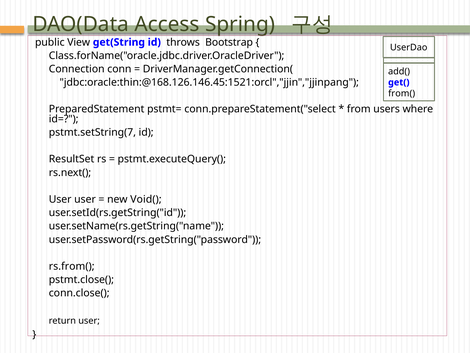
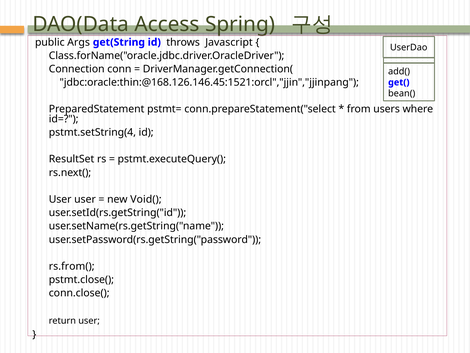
View: View -> Args
Bootstrap: Bootstrap -> Javascript
from(: from( -> bean(
pstmt.setString(7: pstmt.setString(7 -> pstmt.setString(4
